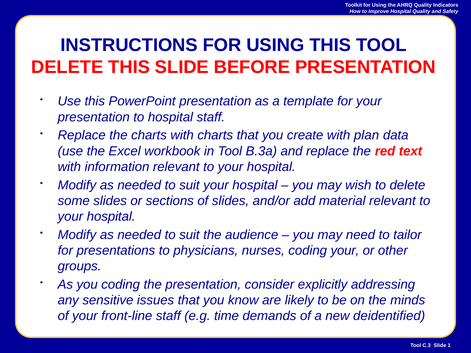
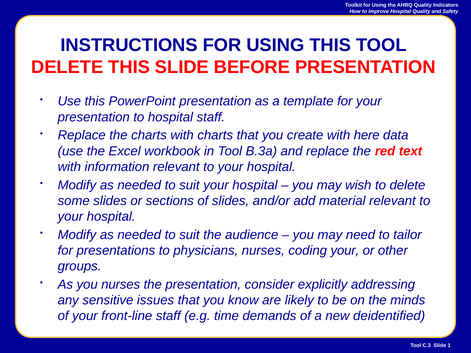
plan: plan -> here
you coding: coding -> nurses
